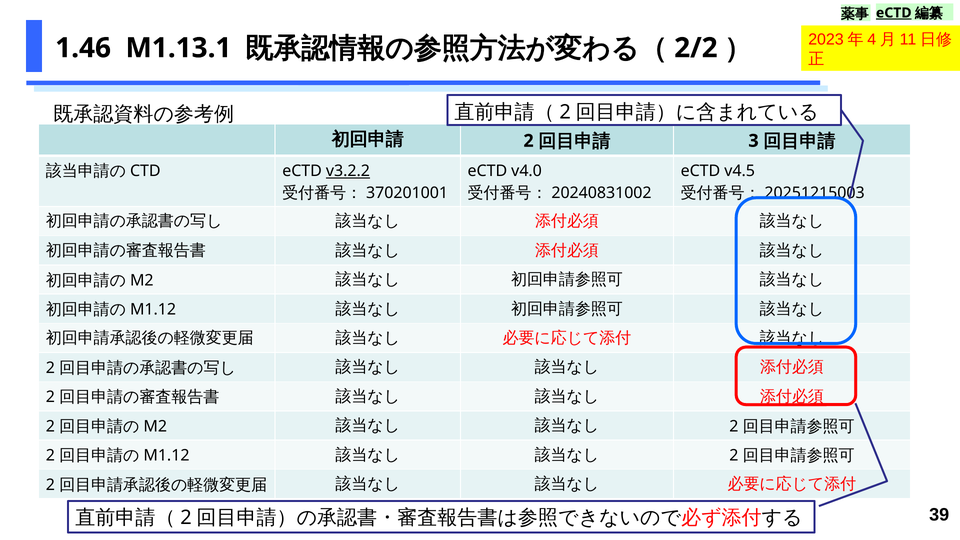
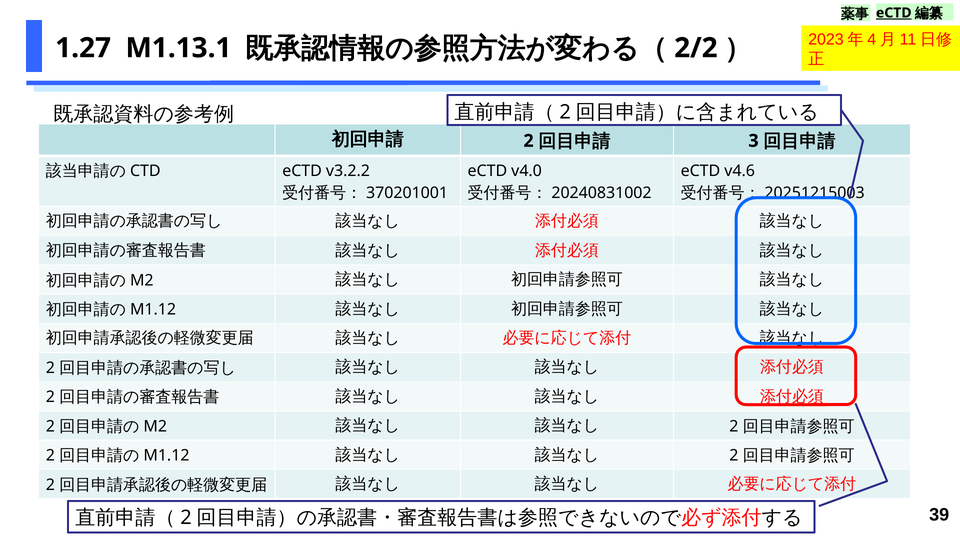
1.46: 1.46 -> 1.27
v3.2.2 underline: present -> none
v4.5: v4.5 -> v4.6
